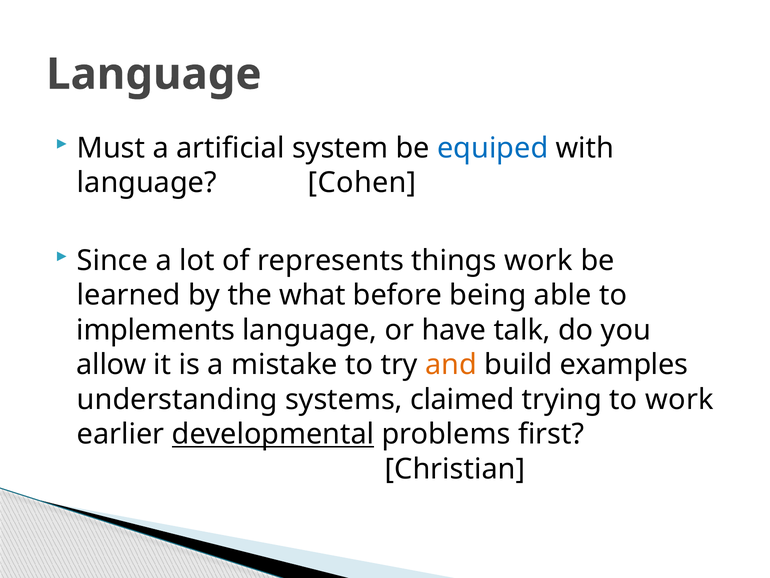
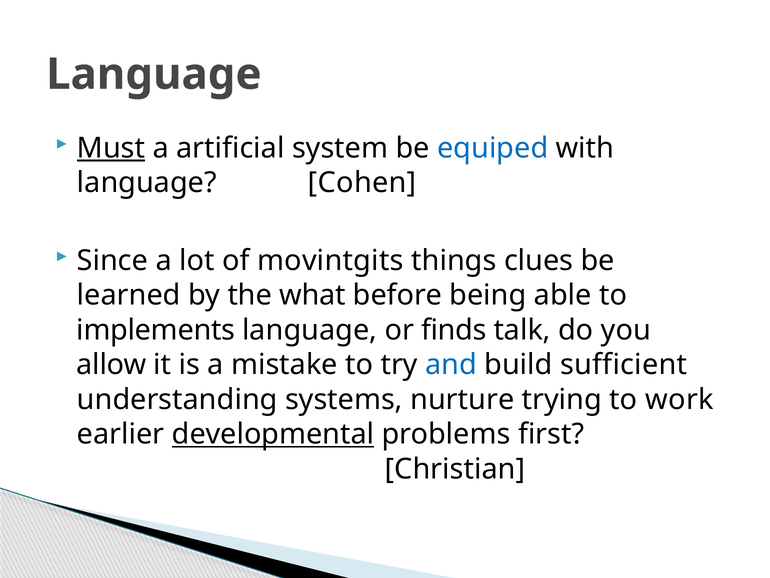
Must underline: none -> present
represents: represents -> movintgits
things work: work -> clues
have: have -> finds
and colour: orange -> blue
examples: examples -> sufficient
claimed: claimed -> nurture
